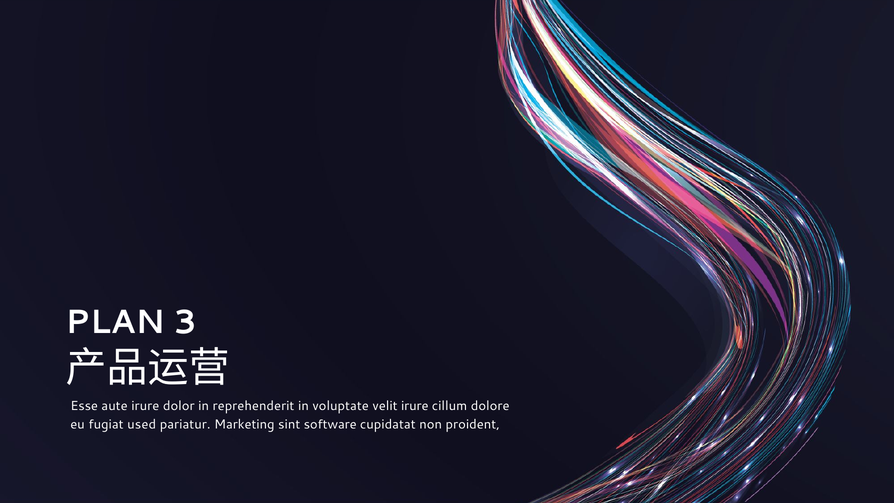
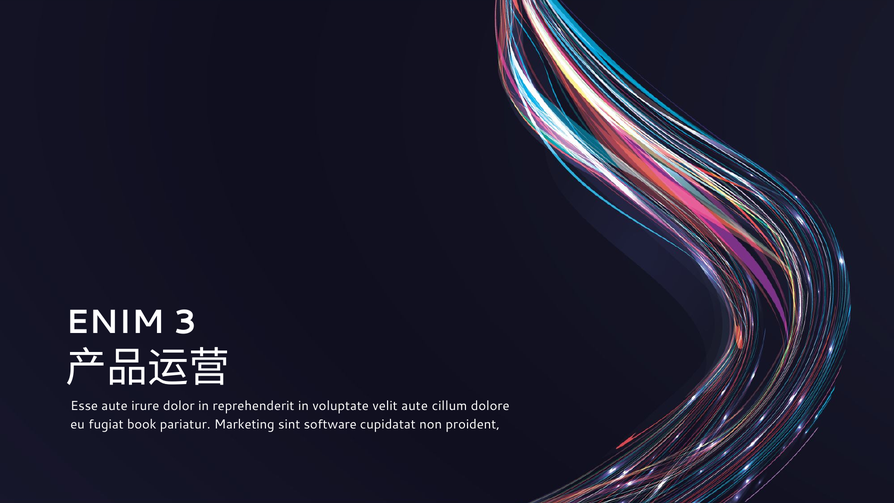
PLAN: PLAN -> ENIM
velit irure: irure -> aute
used: used -> book
